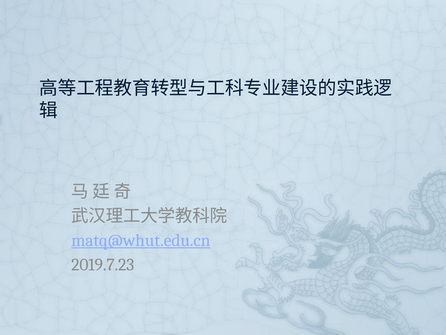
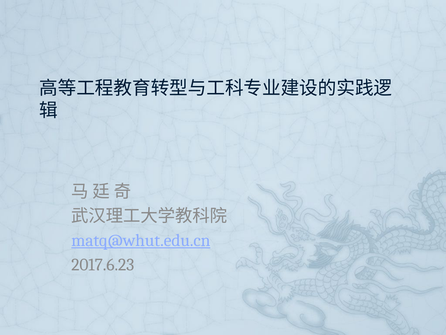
2019.7.23: 2019.7.23 -> 2017.6.23
